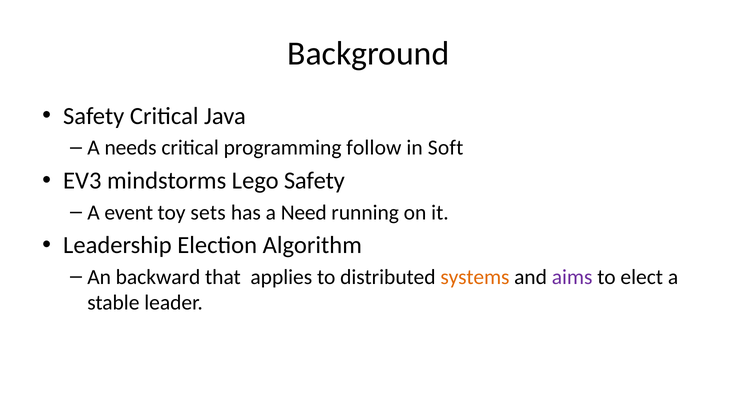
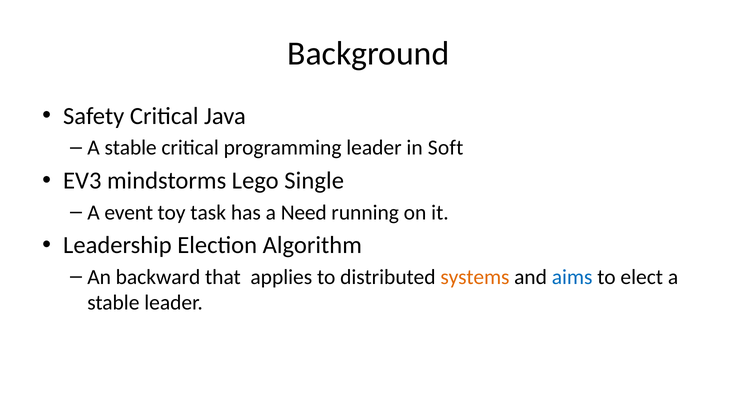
needs at (131, 148): needs -> stable
programming follow: follow -> leader
Lego Safety: Safety -> Single
sets: sets -> task
aims colour: purple -> blue
